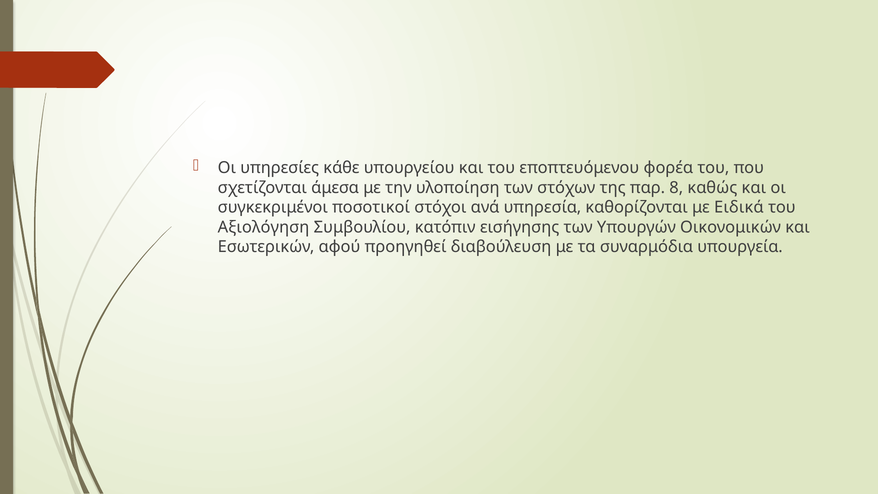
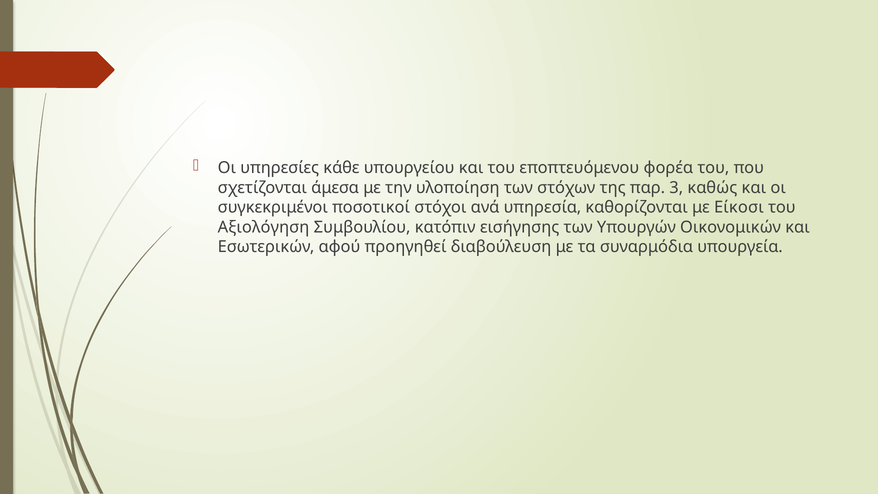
8: 8 -> 3
Ειδικά: Ειδικά -> Είκοσι
